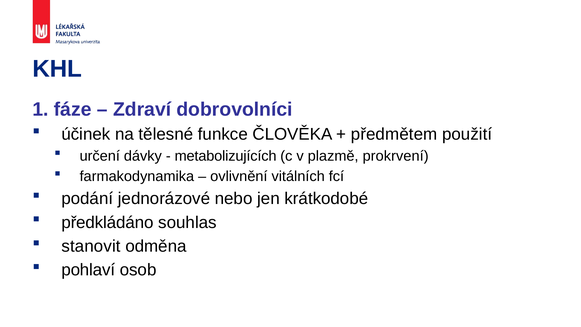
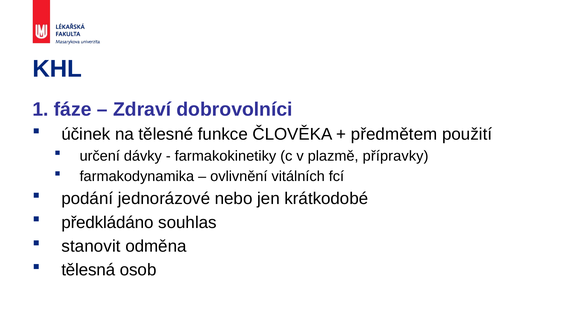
metabolizujících: metabolizujících -> farmakokinetiky
prokrvení: prokrvení -> přípravky
pohlaví: pohlaví -> tělesná
